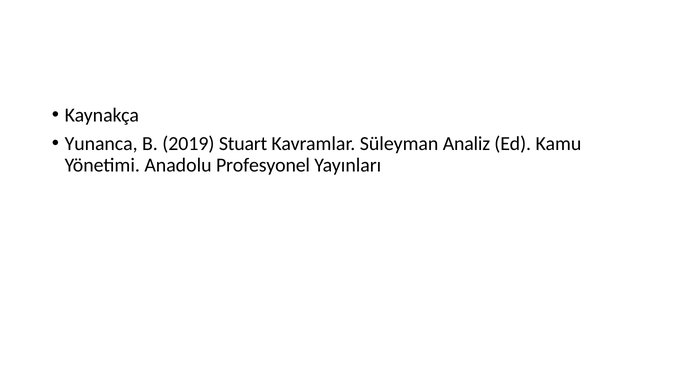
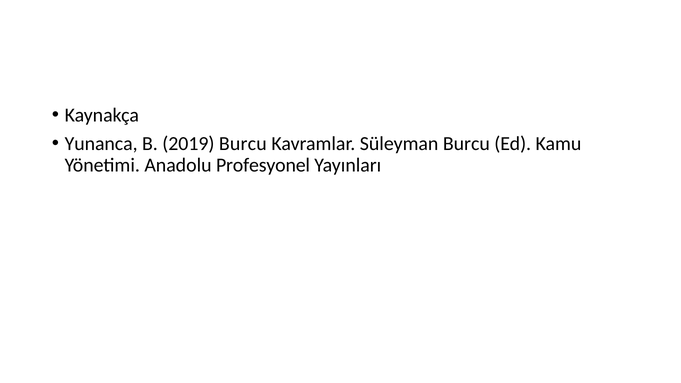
2019 Stuart: Stuart -> Burcu
Süleyman Analiz: Analiz -> Burcu
